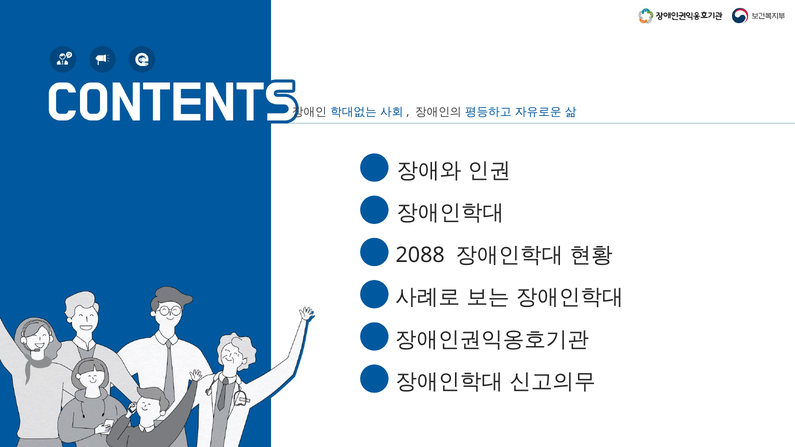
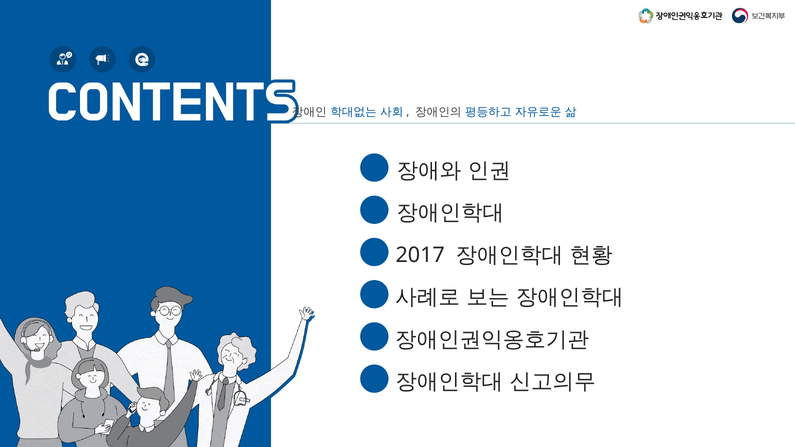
2088: 2088 -> 2017
